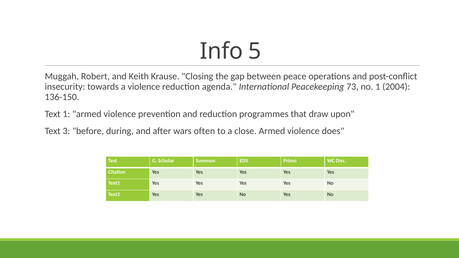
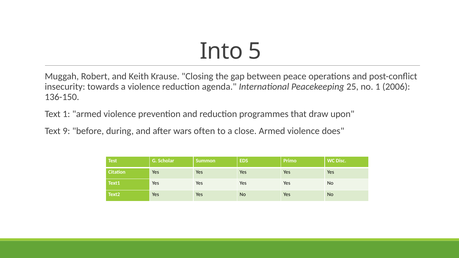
Info: Info -> Into
73: 73 -> 25
2004: 2004 -> 2006
3: 3 -> 9
